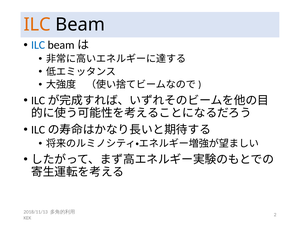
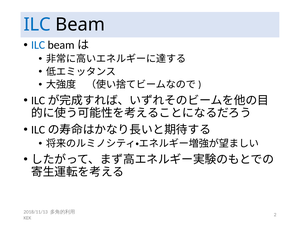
ILC at (37, 25) colour: orange -> blue
